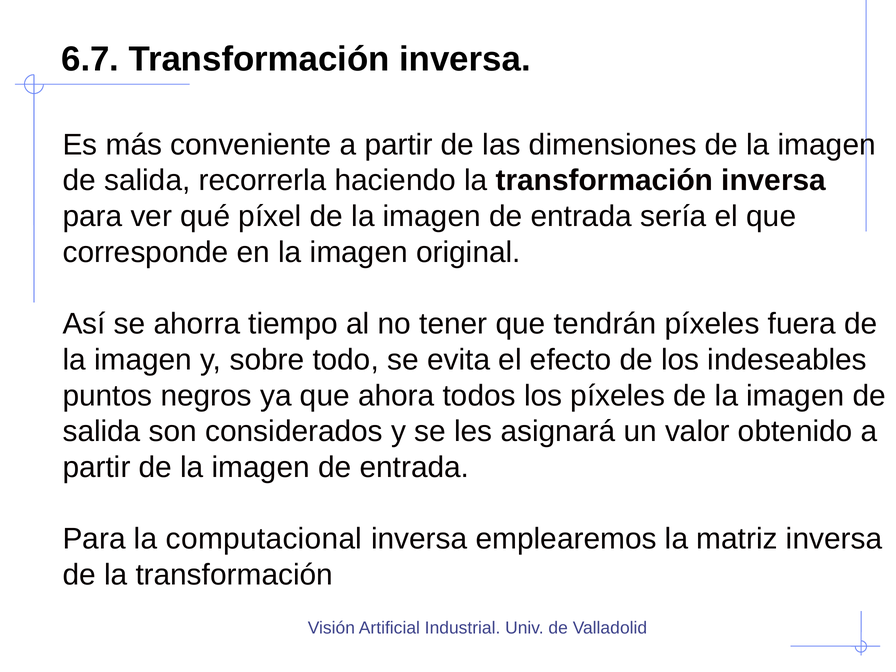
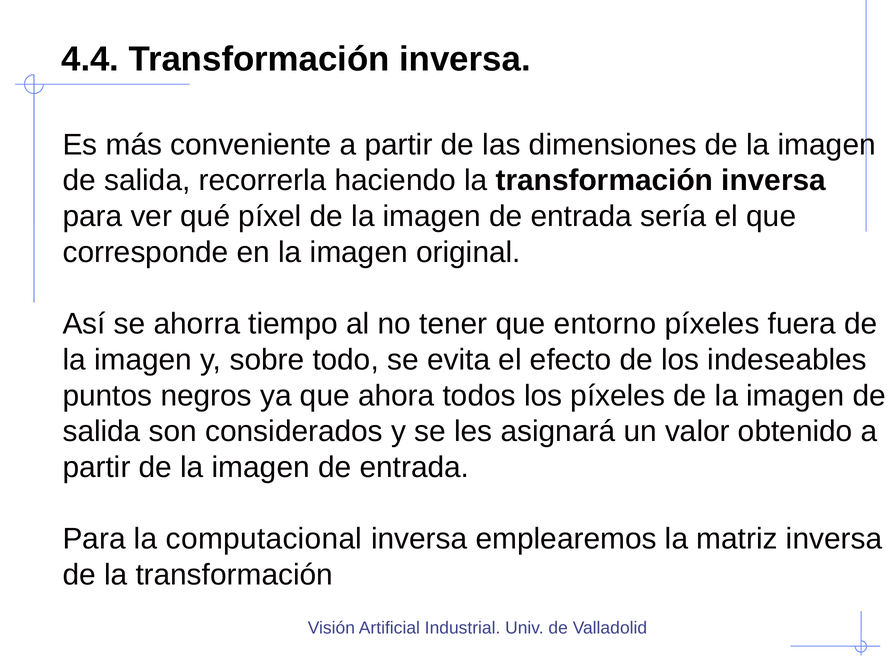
6.7: 6.7 -> 4.4
tendrán: tendrán -> entorno
